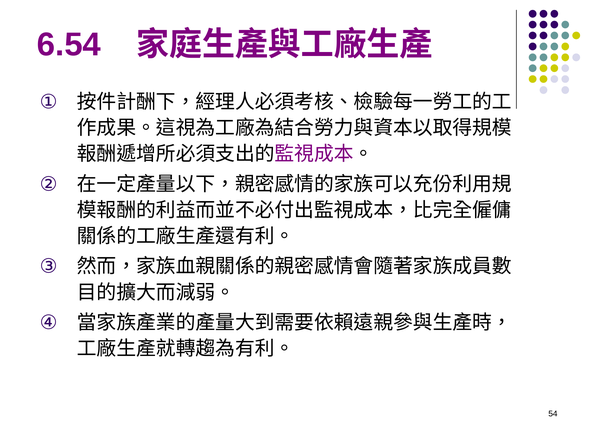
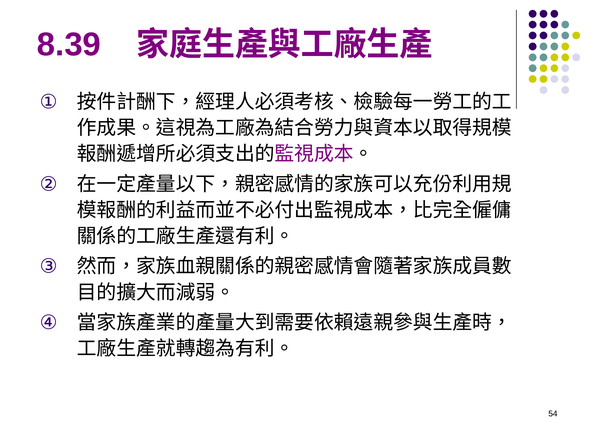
6.54: 6.54 -> 8.39
